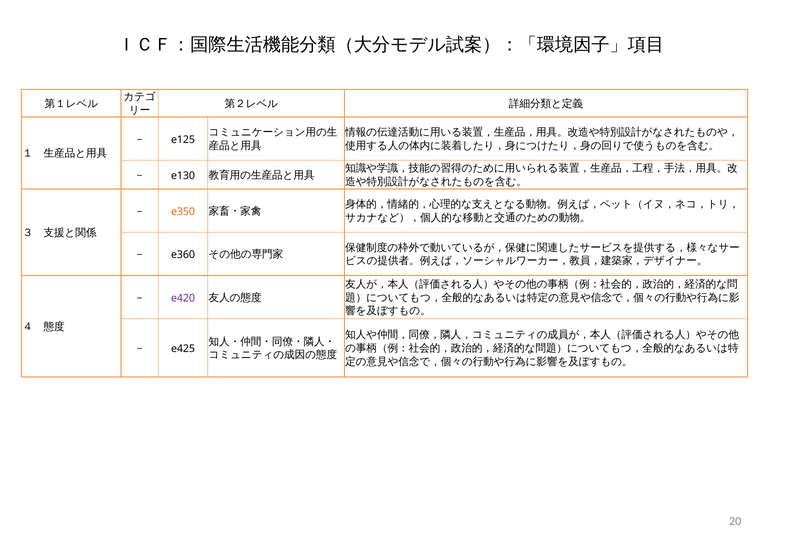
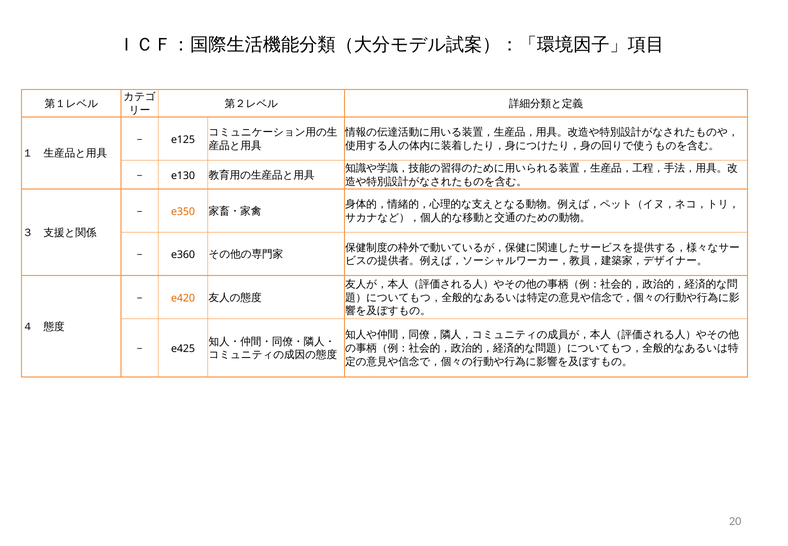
e420 colour: purple -> orange
